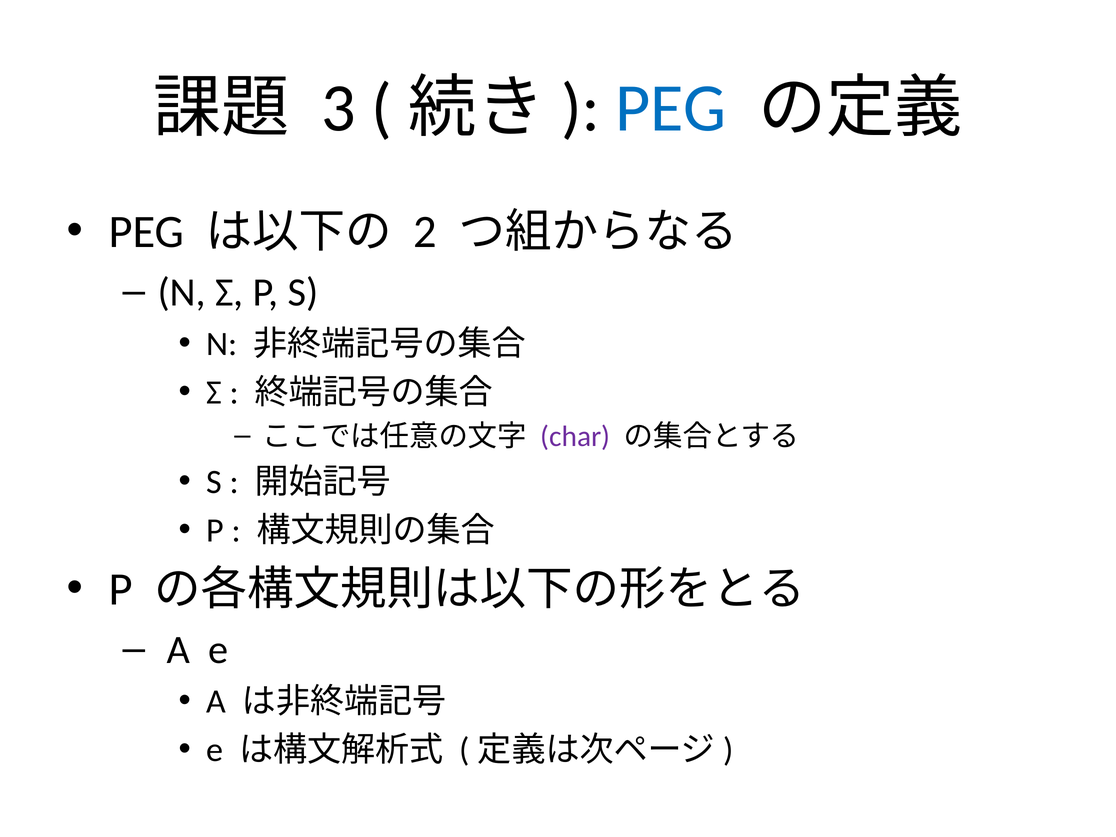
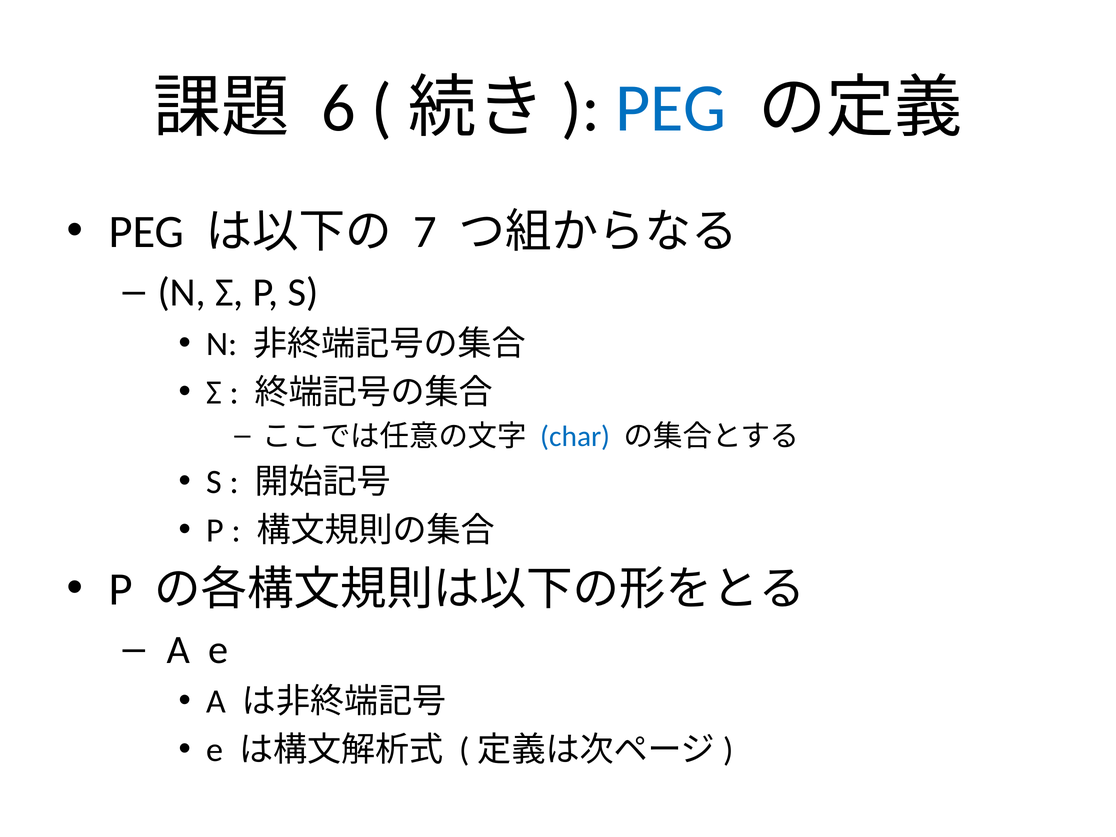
3: 3 -> 6
2: 2 -> 7
char colour: purple -> blue
